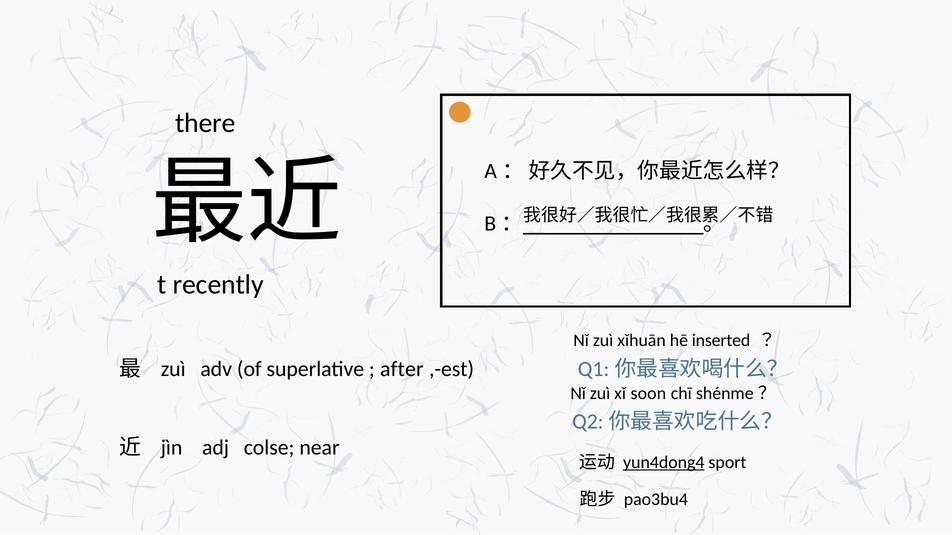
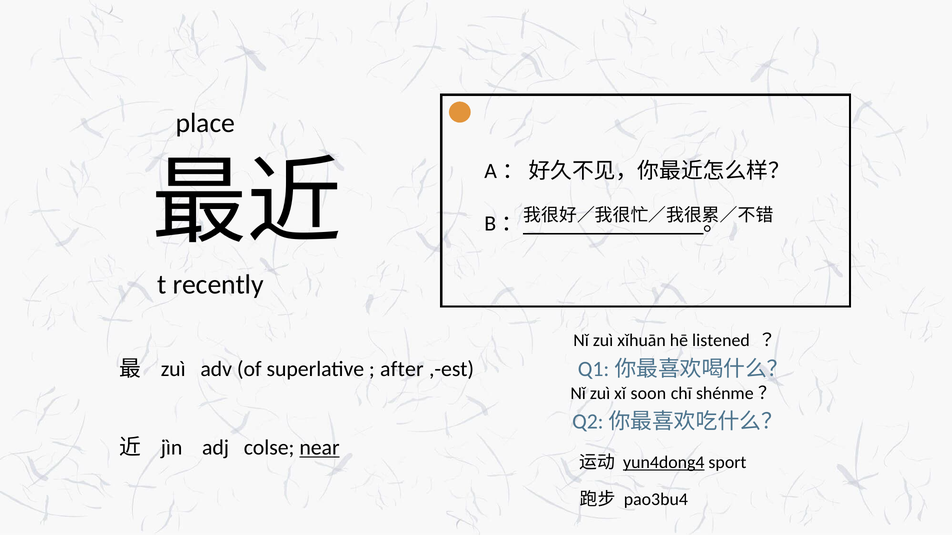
there: there -> place
inserted: inserted -> listened
near underline: none -> present
